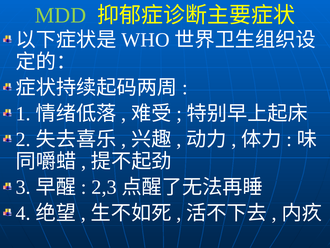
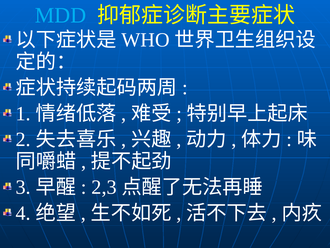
MDD colour: light green -> light blue
